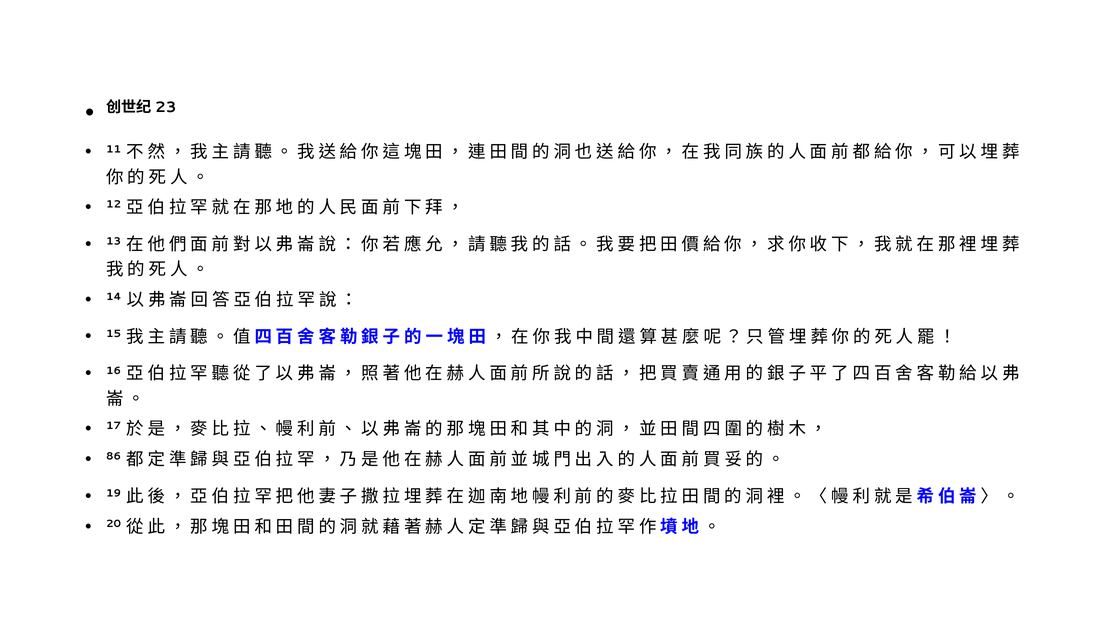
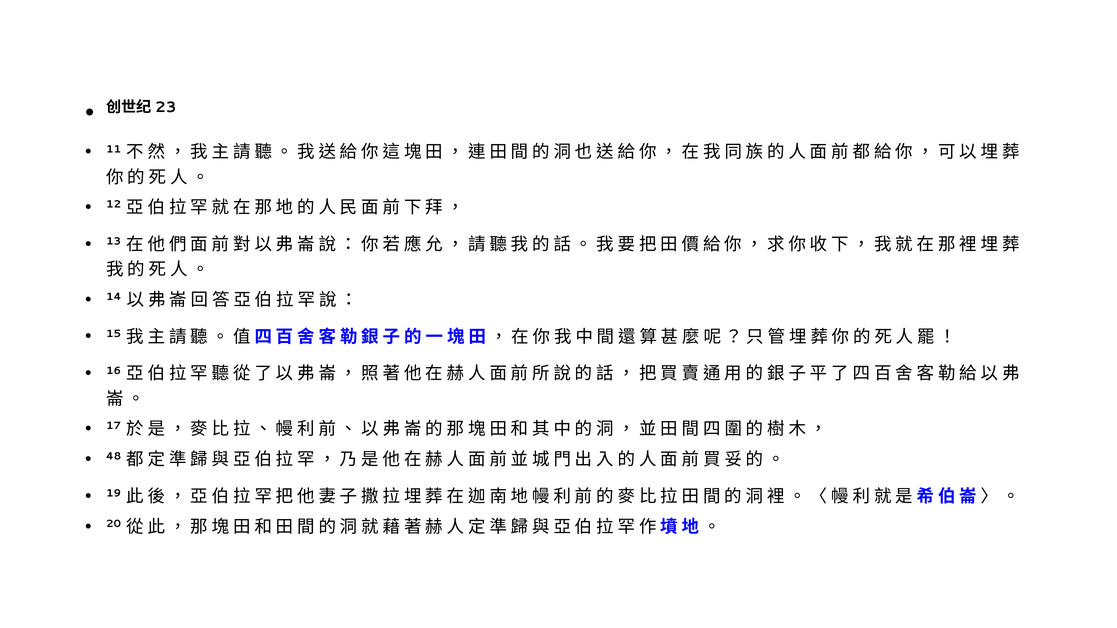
86: 86 -> 48
